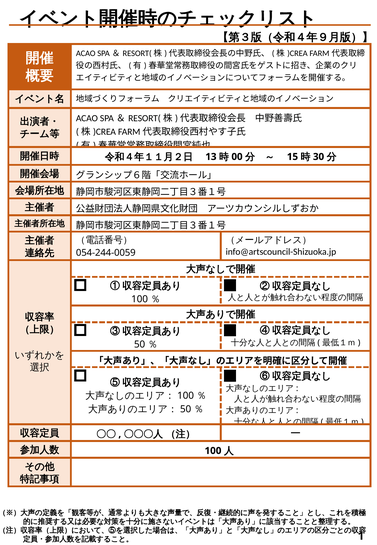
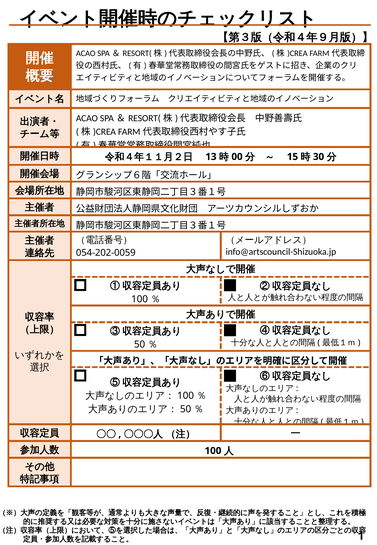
054-244-0059: 054-244-0059 -> 054-202-0059
